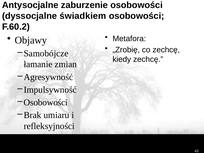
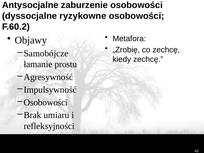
świadkiem: świadkiem -> ryzykowne
zmian: zmian -> prostu
